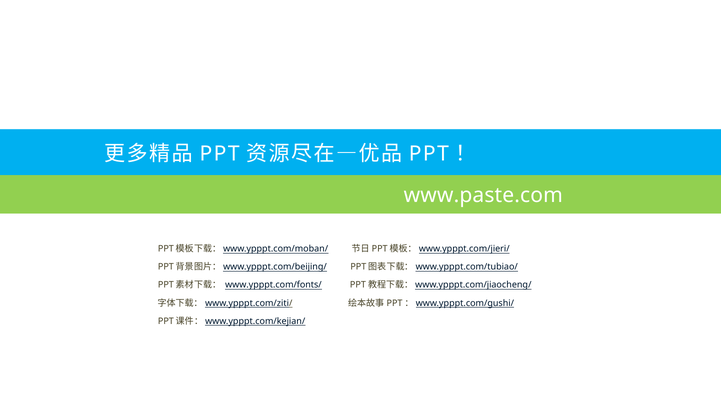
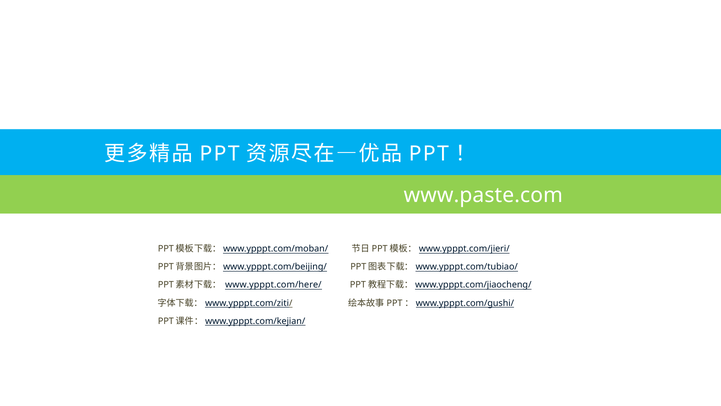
www.ypppt.com/fonts/: www.ypppt.com/fonts/ -> www.ypppt.com/here/
